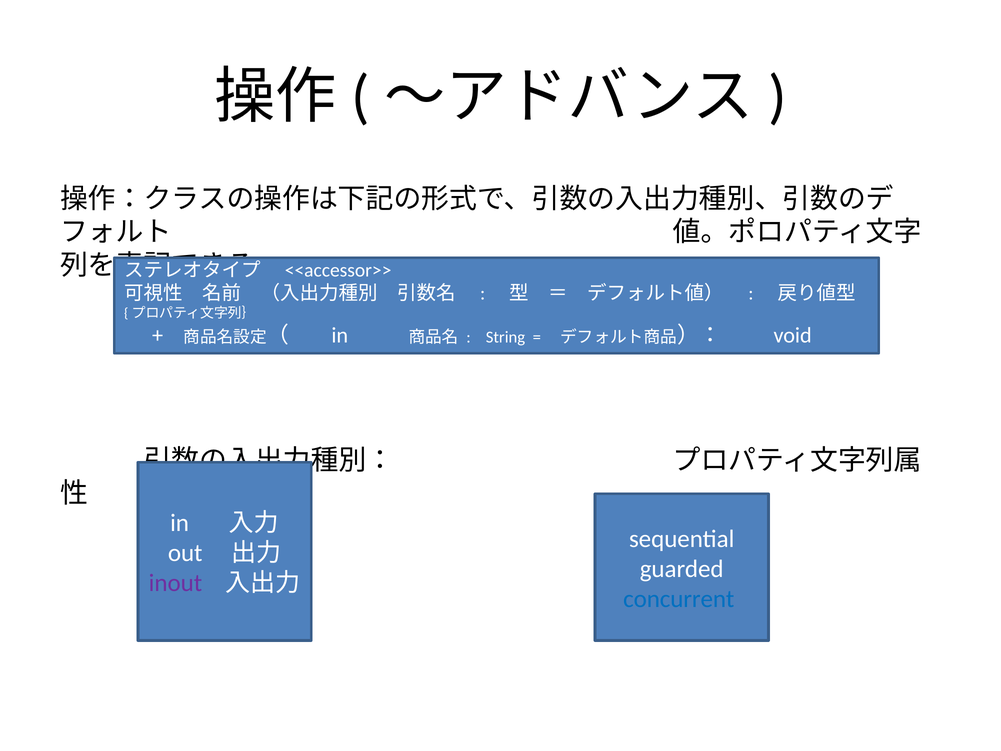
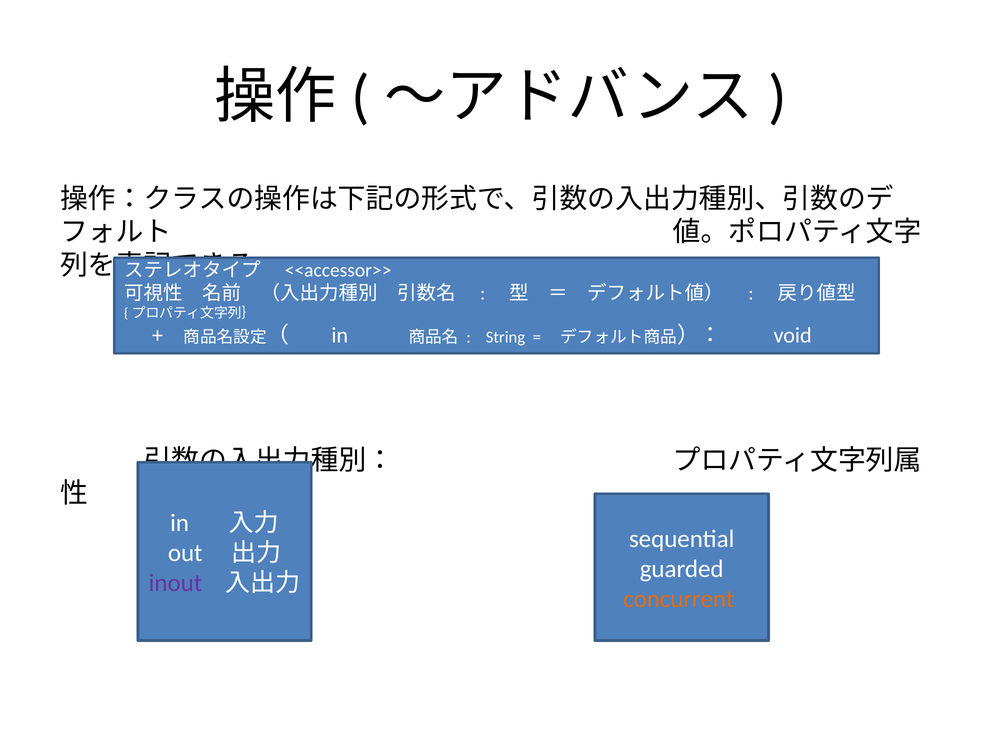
concurrent colour: blue -> orange
